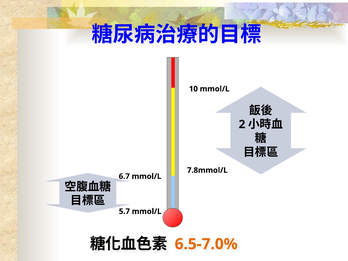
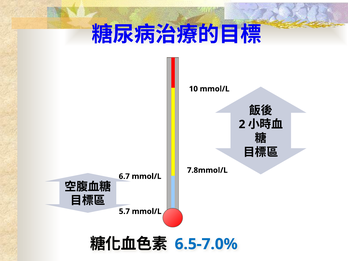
6.5-7.0% colour: orange -> blue
